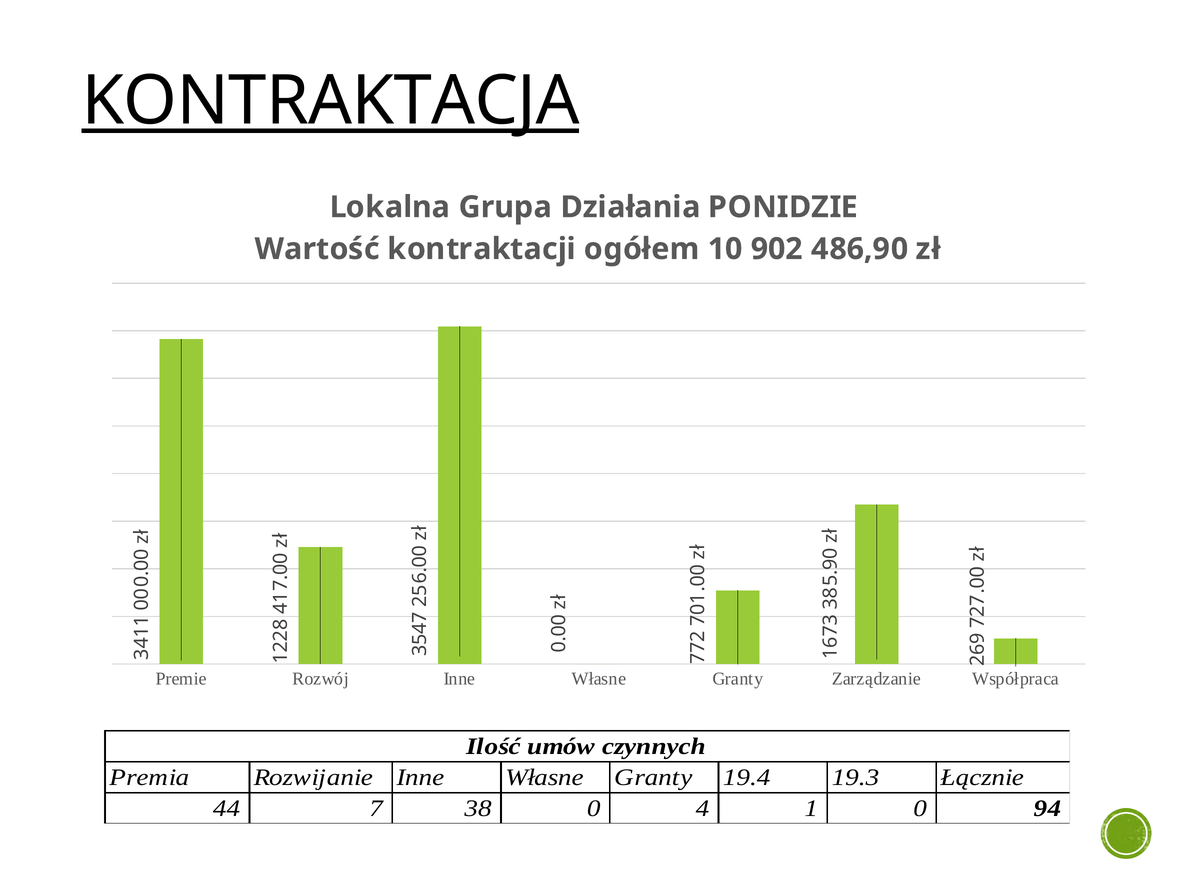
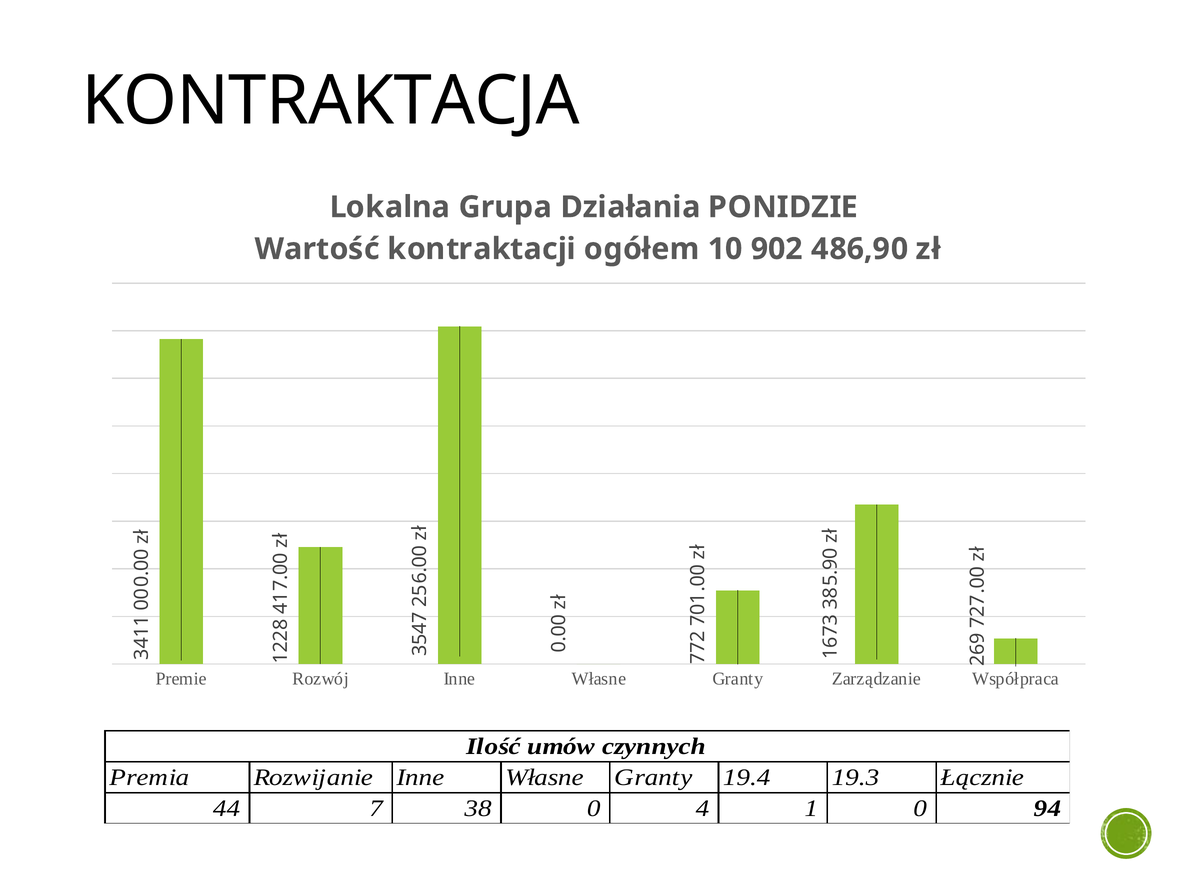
KONTRAKTACJA underline: present -> none
